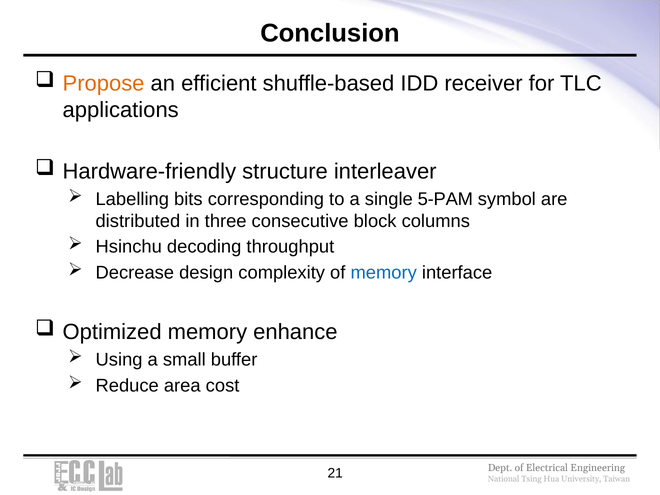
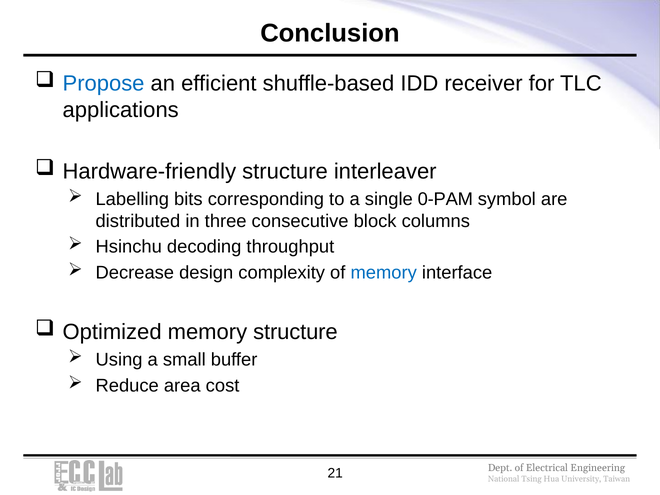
Propose colour: orange -> blue
5-PAM: 5-PAM -> 0-PAM
memory enhance: enhance -> structure
